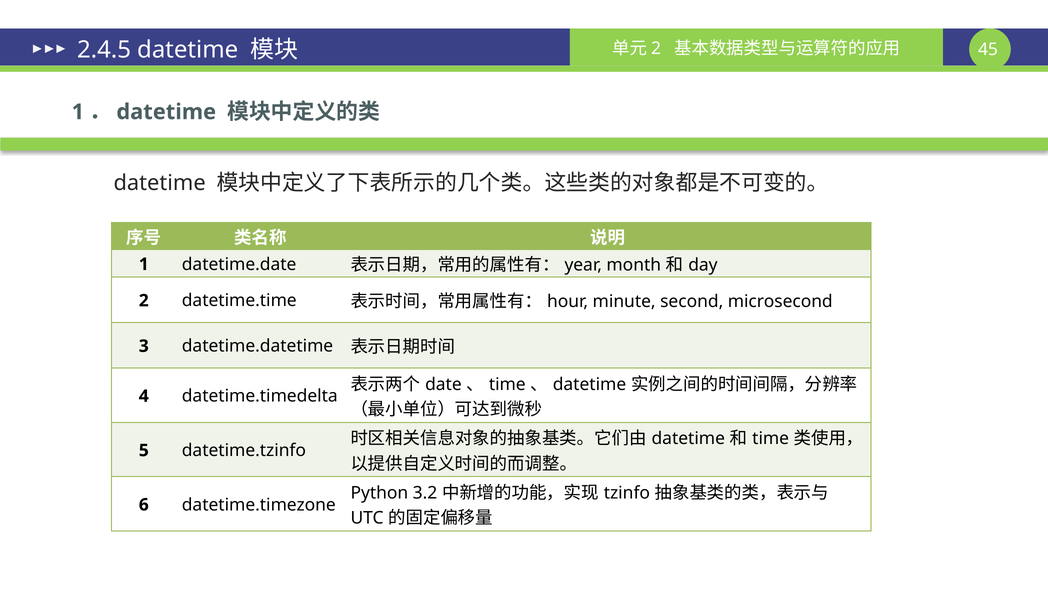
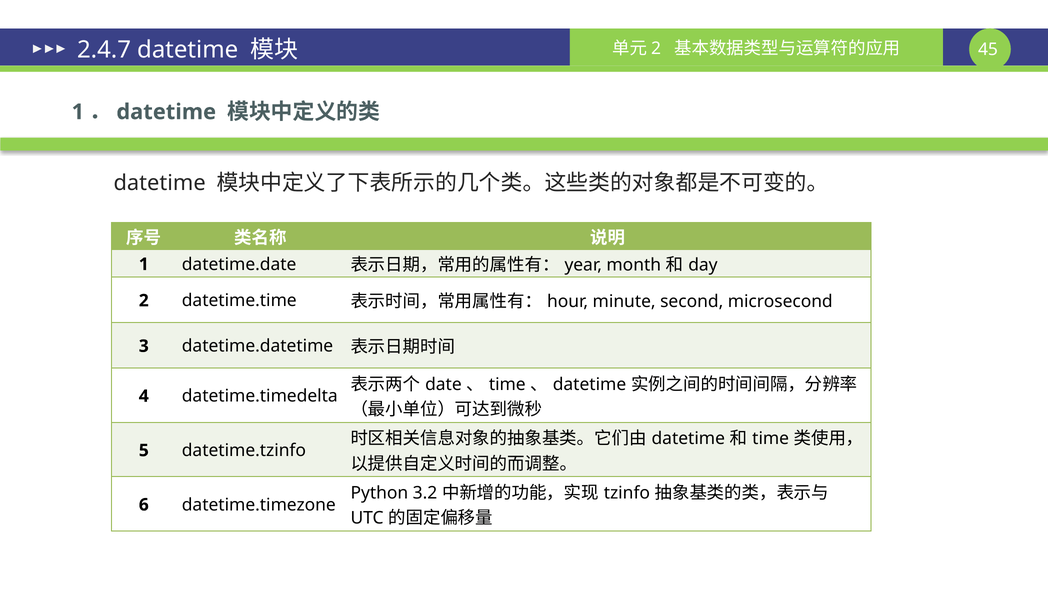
2.4.5: 2.4.5 -> 2.4.7
